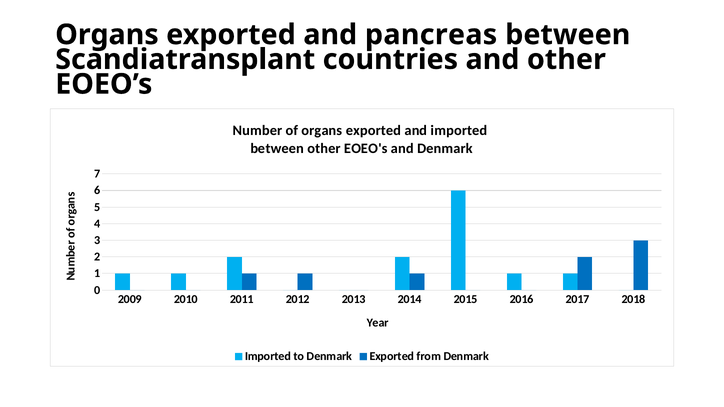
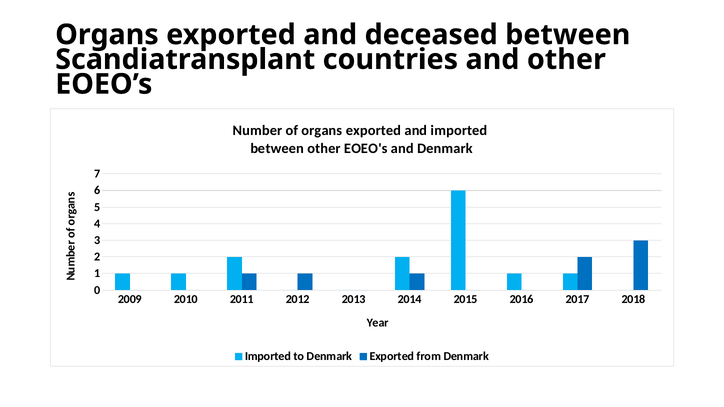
pancreas: pancreas -> deceased
